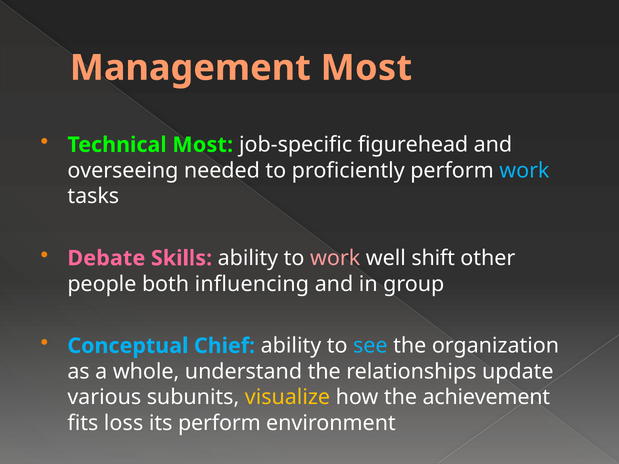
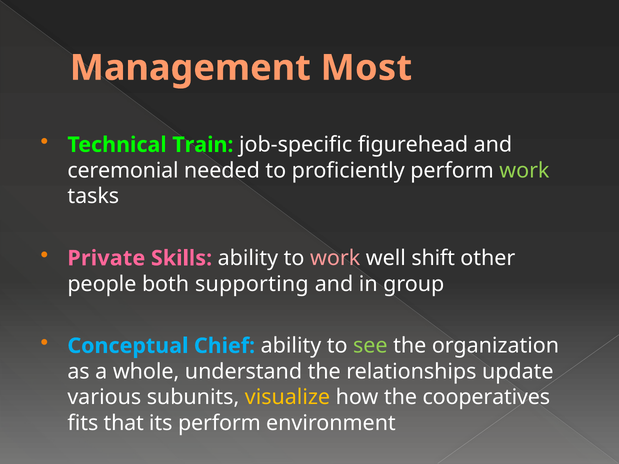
Technical Most: Most -> Train
overseeing: overseeing -> ceremonial
work at (524, 171) colour: light blue -> light green
Debate: Debate -> Private
influencing: influencing -> supporting
see colour: light blue -> light green
achievement: achievement -> cooperatives
loss: loss -> that
